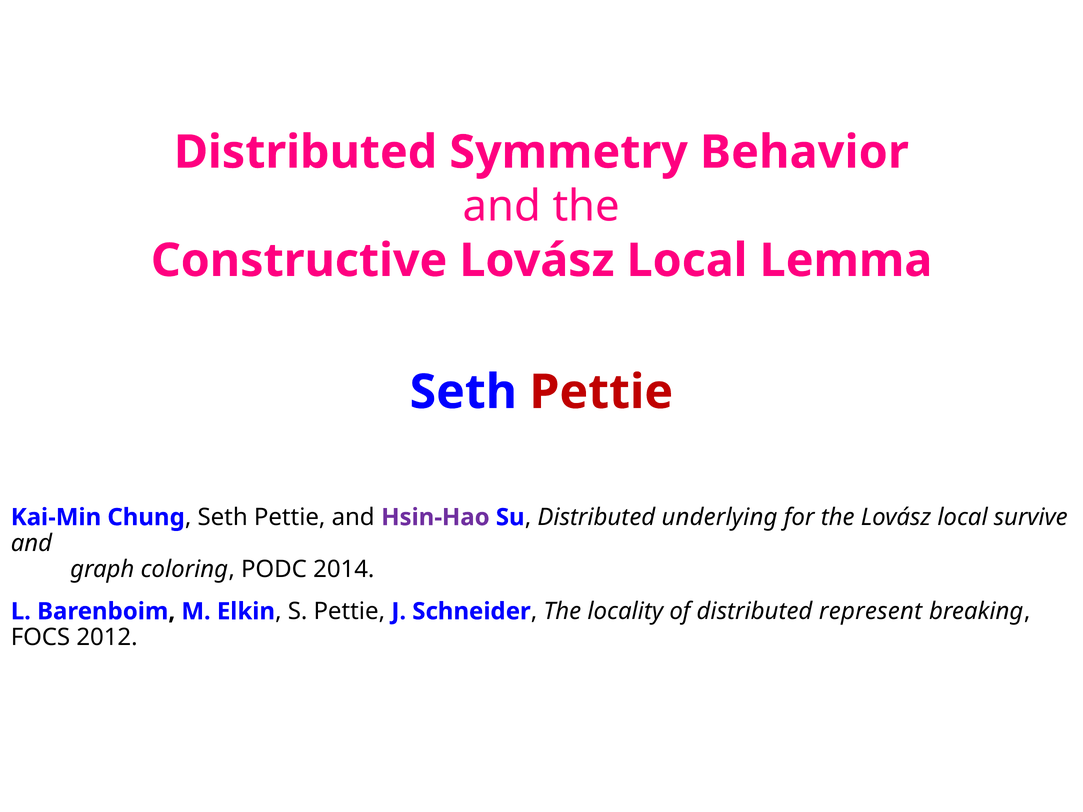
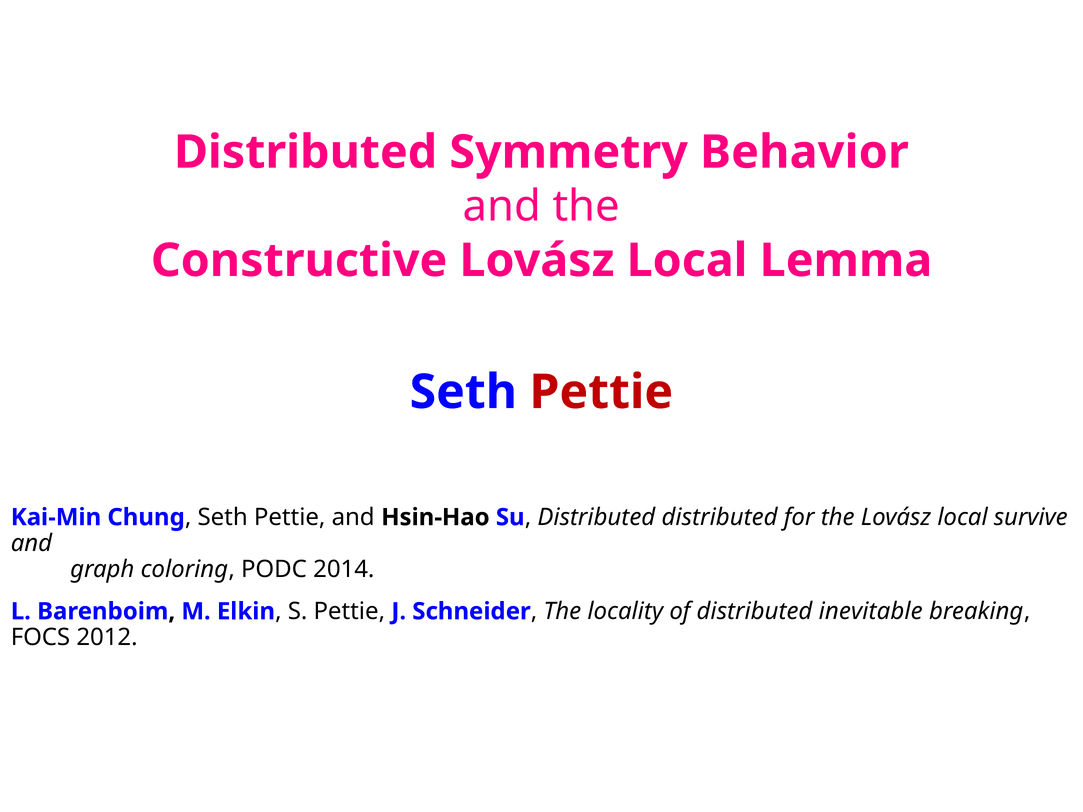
Hsin-Hao colour: purple -> black
Distributed underlying: underlying -> distributed
represent: represent -> inevitable
